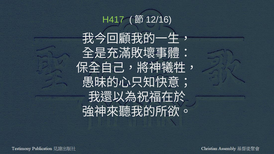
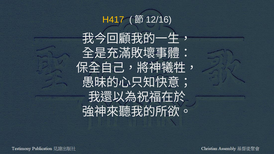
H417 colour: light green -> yellow
